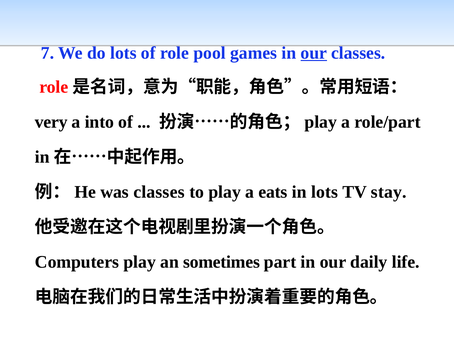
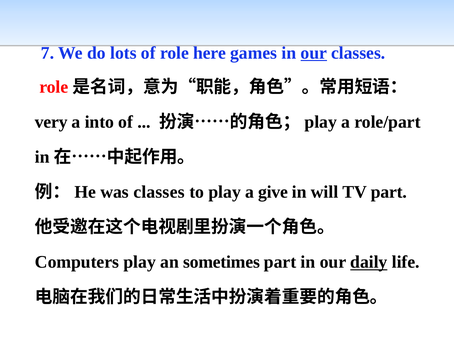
pool: pool -> here
eats: eats -> give
in lots: lots -> will
TV stay: stay -> part
daily underline: none -> present
